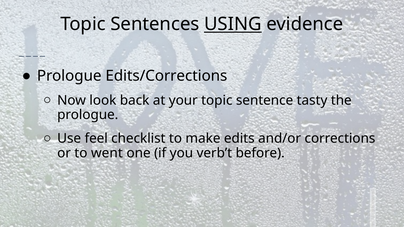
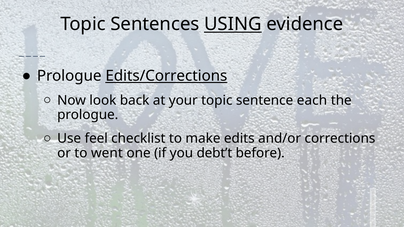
Edits/Corrections underline: none -> present
tasty: tasty -> each
verb’t: verb’t -> debt’t
